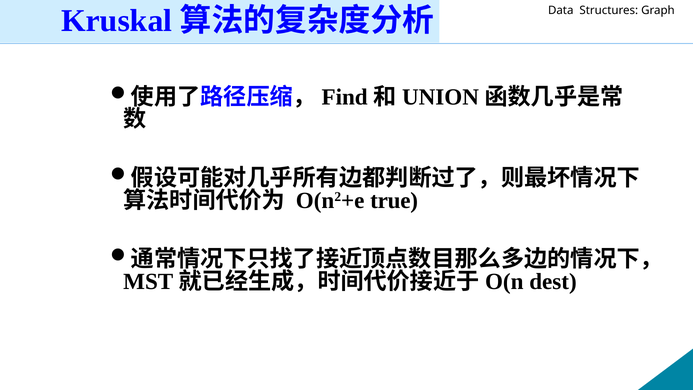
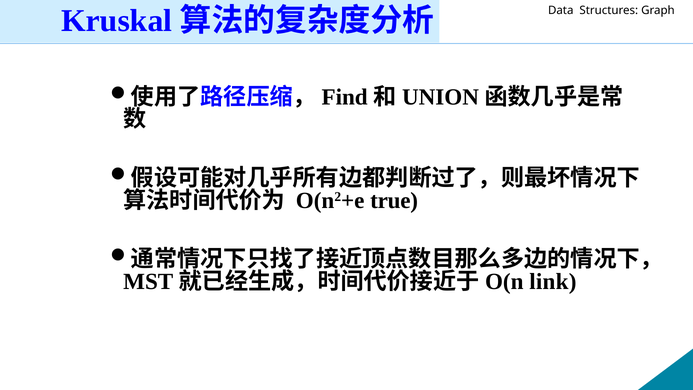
dest: dest -> link
